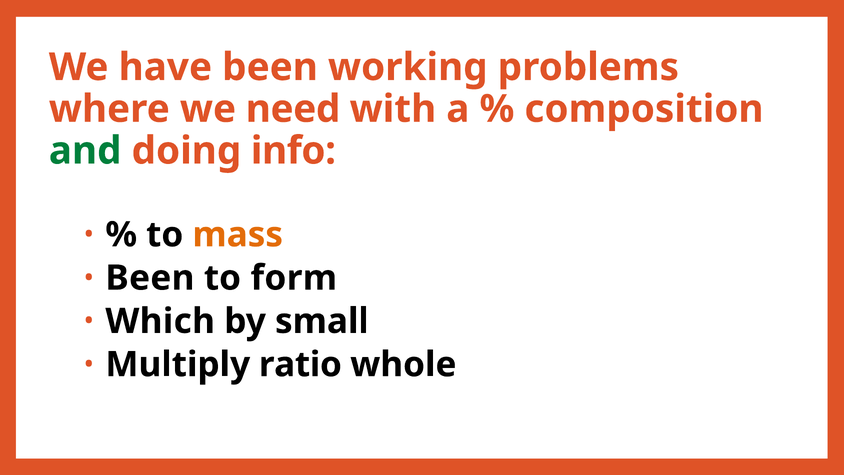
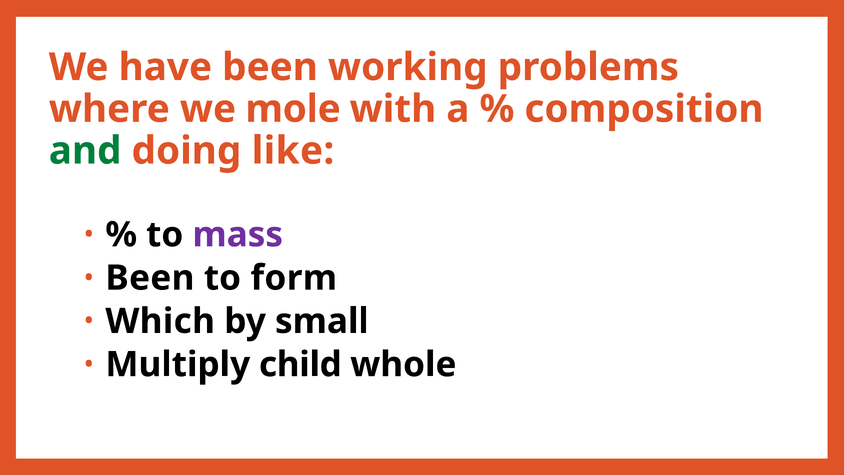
need: need -> mole
info: info -> like
mass colour: orange -> purple
ratio: ratio -> child
